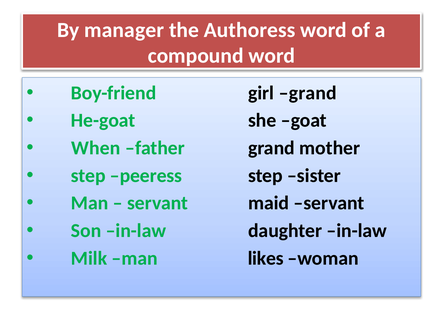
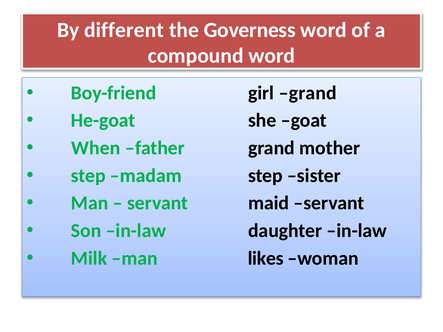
manager: manager -> different
Authoress: Authoress -> Governess
peeress: peeress -> madam
